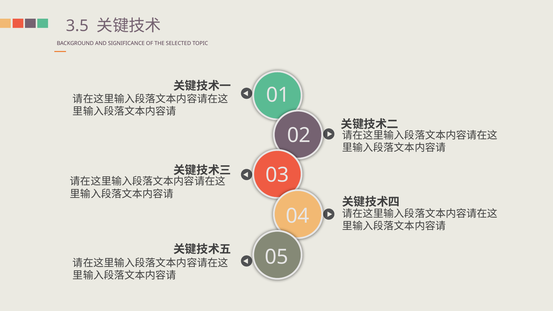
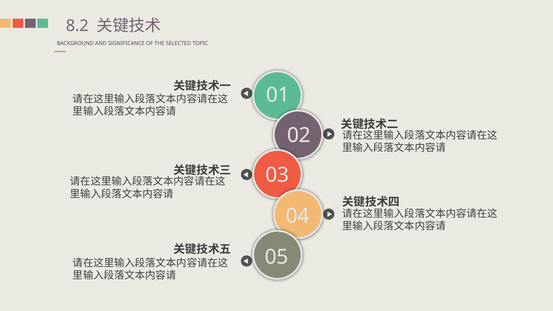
3.5: 3.5 -> 8.2
